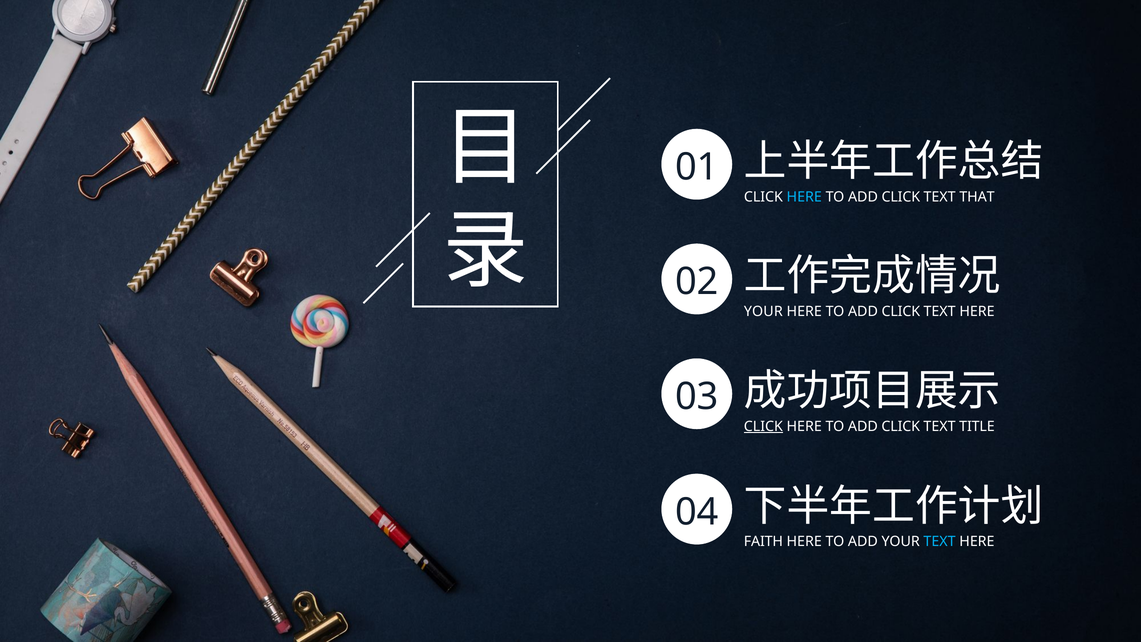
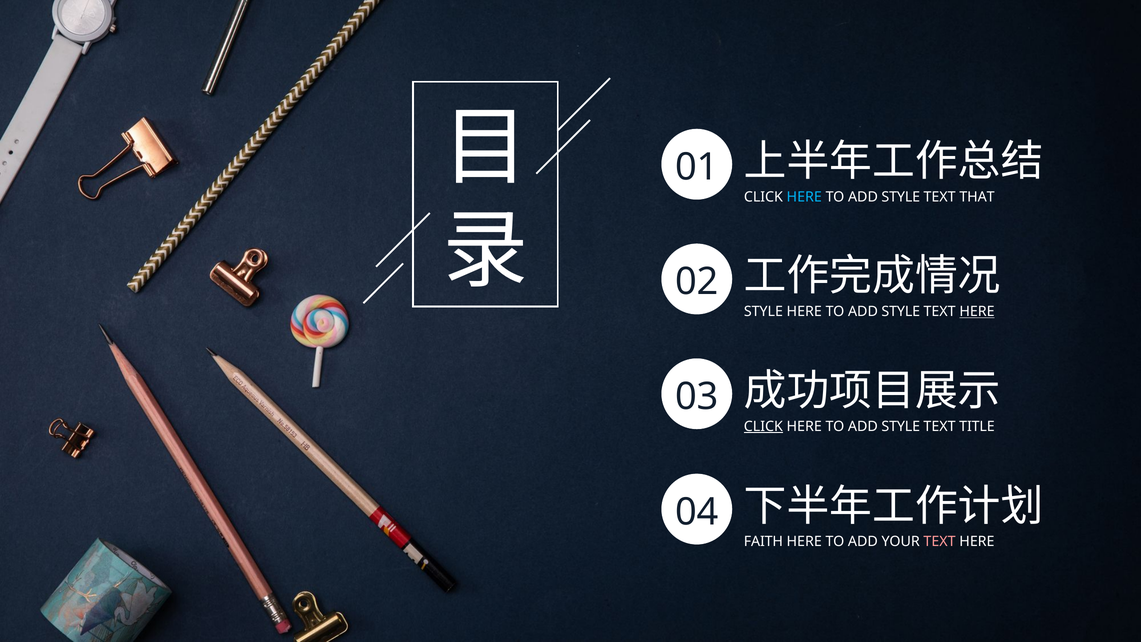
CLICK at (901, 197): CLICK -> STYLE
YOUR at (763, 312): YOUR -> STYLE
CLICK at (901, 312): CLICK -> STYLE
HERE at (977, 312) underline: none -> present
CLICK at (901, 426): CLICK -> STYLE
TEXT at (940, 542) colour: light blue -> pink
